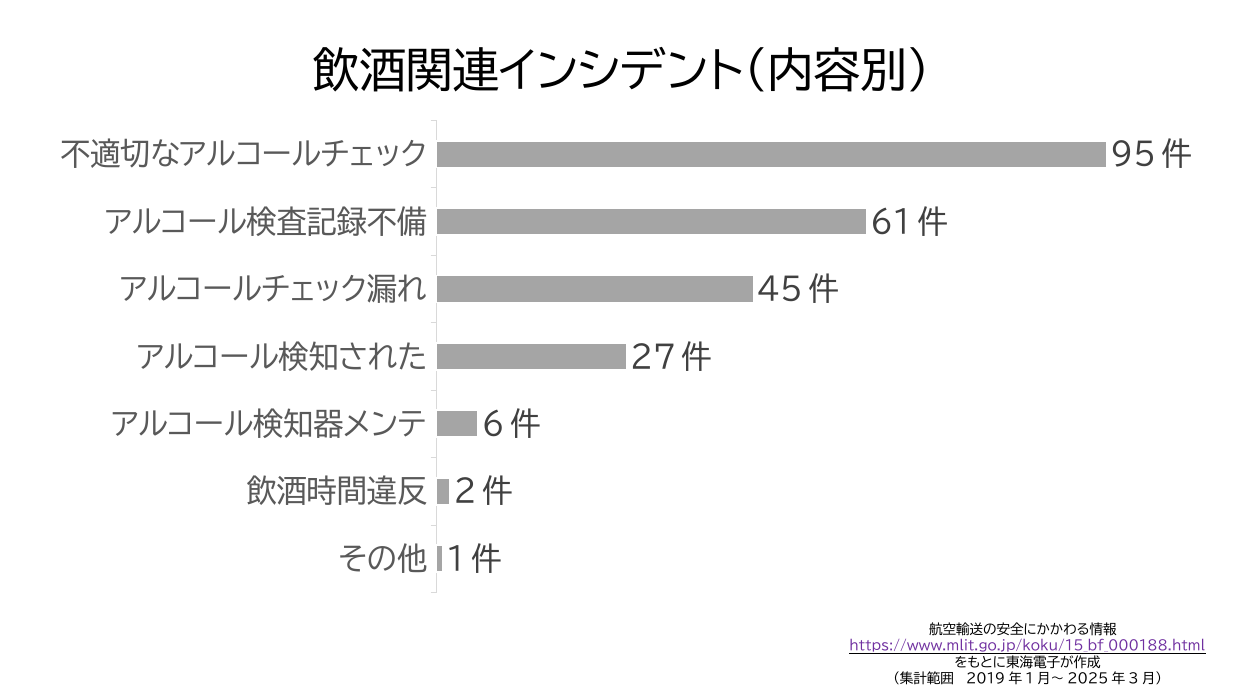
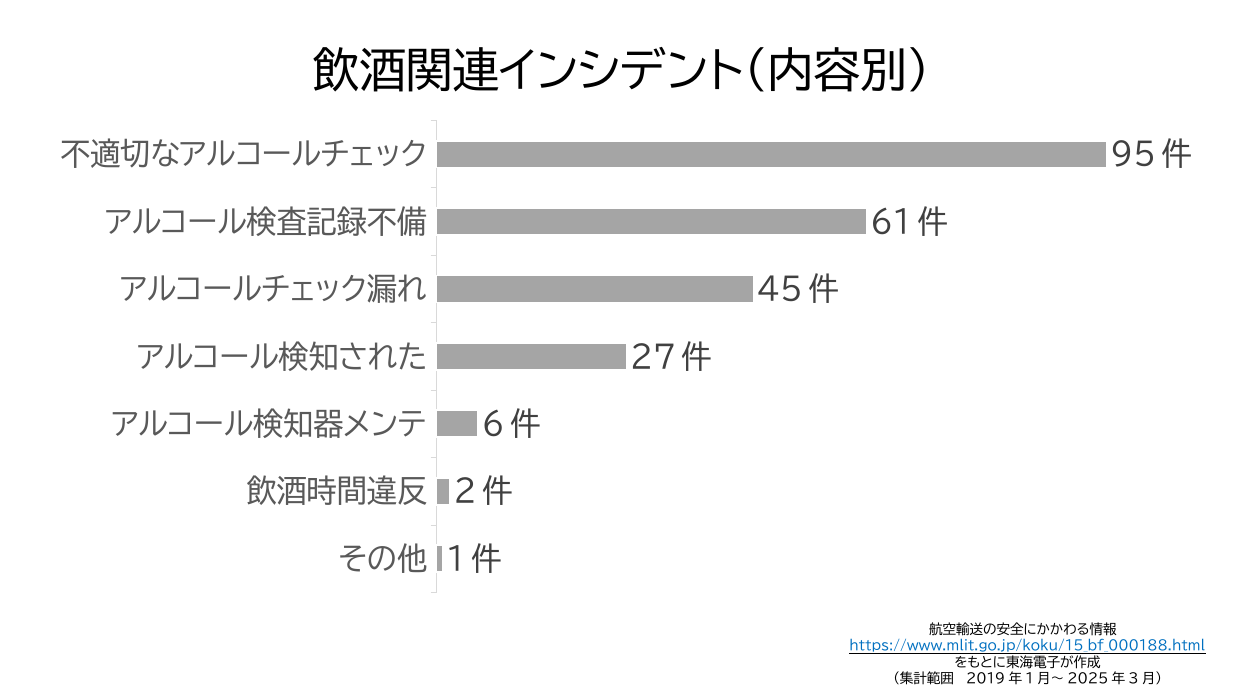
https://www.mlit.go.jp/koku/15_bf_000188.html colour: purple -> blue
